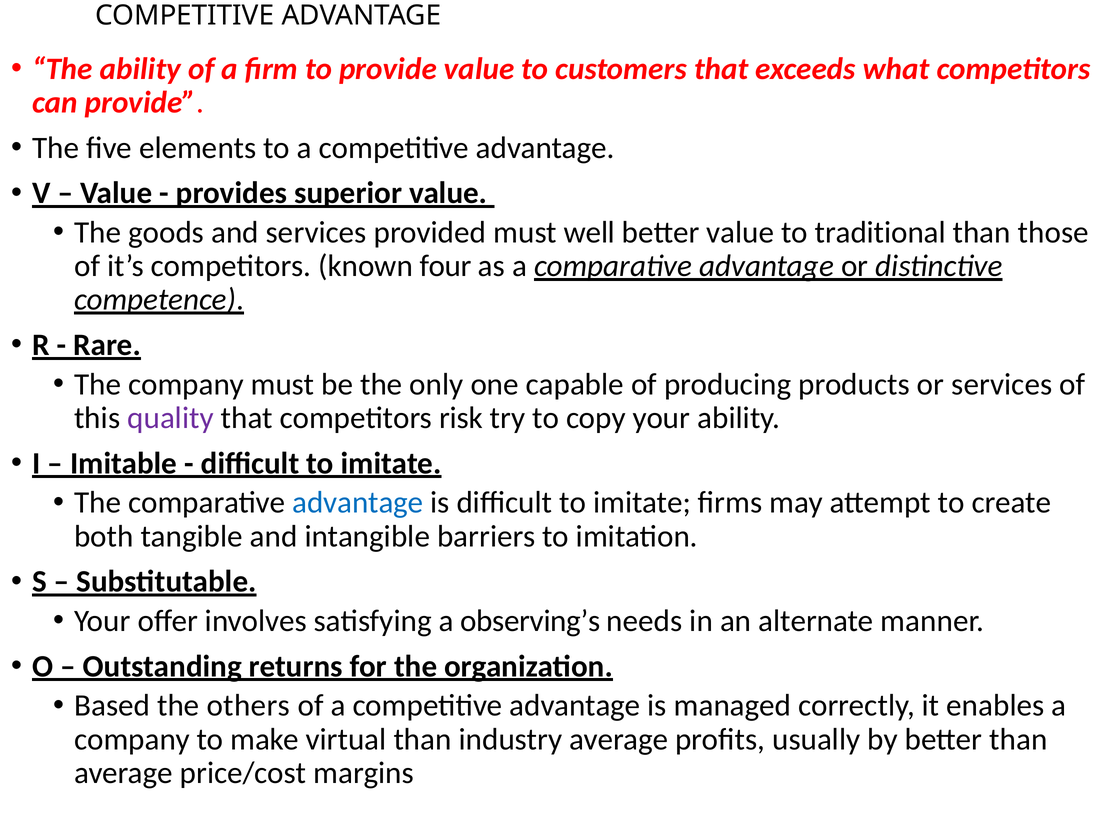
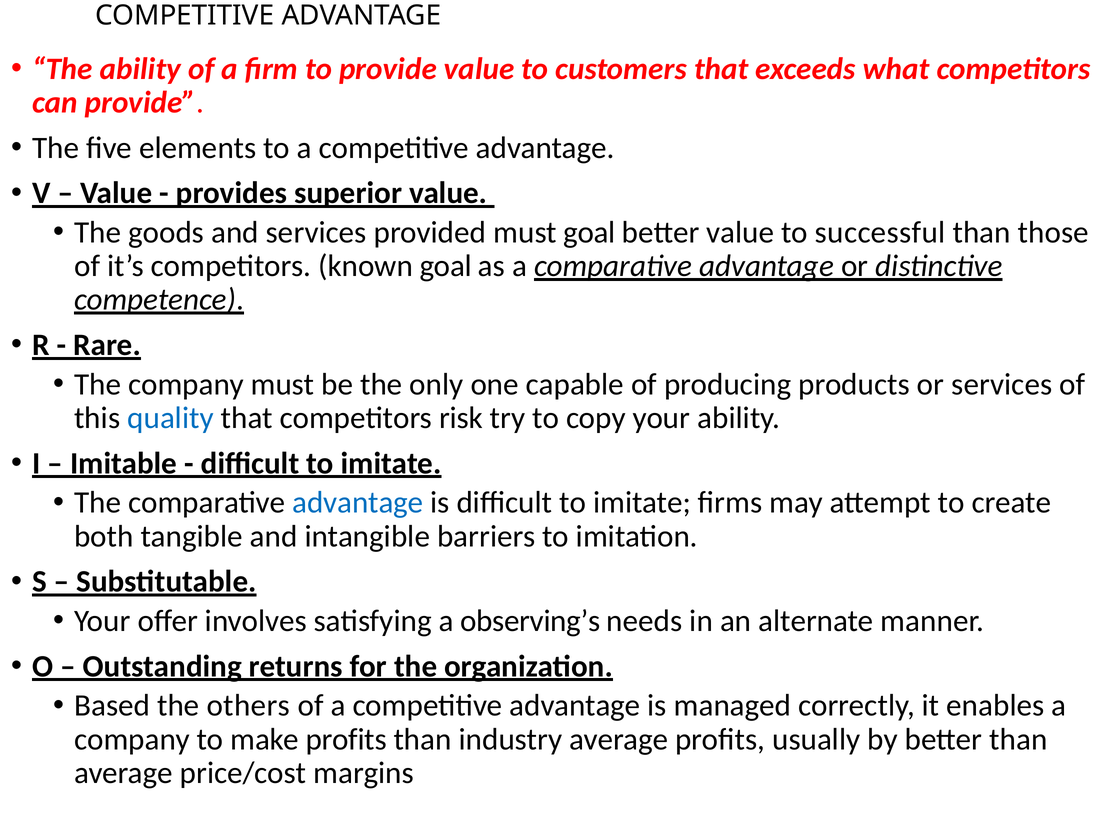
must well: well -> goal
traditional: traditional -> successful
known four: four -> goal
quality colour: purple -> blue
make virtual: virtual -> profits
